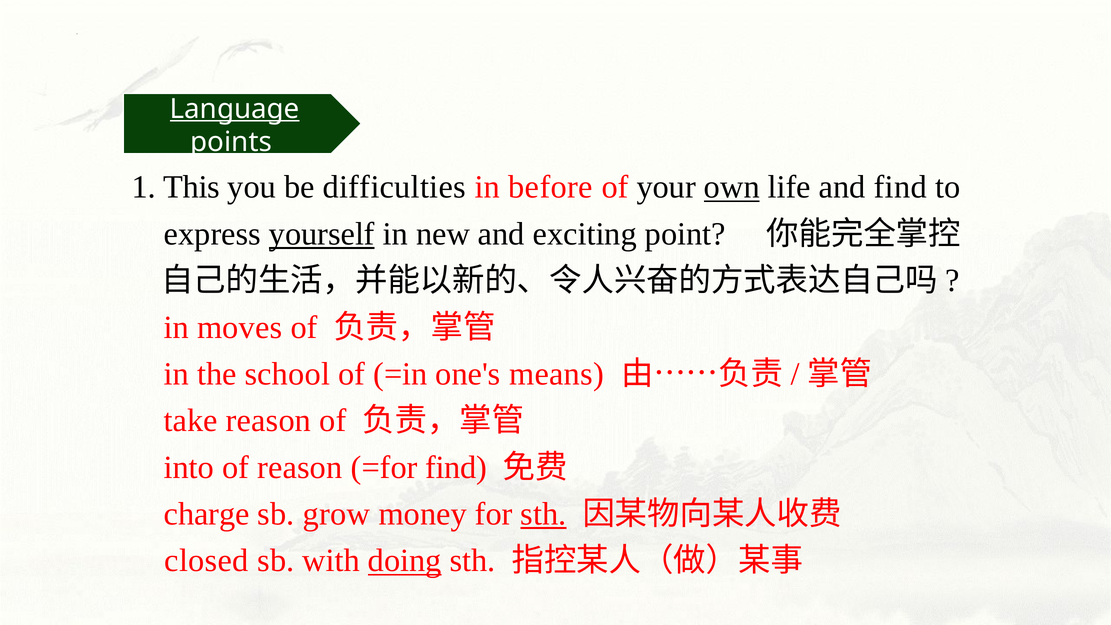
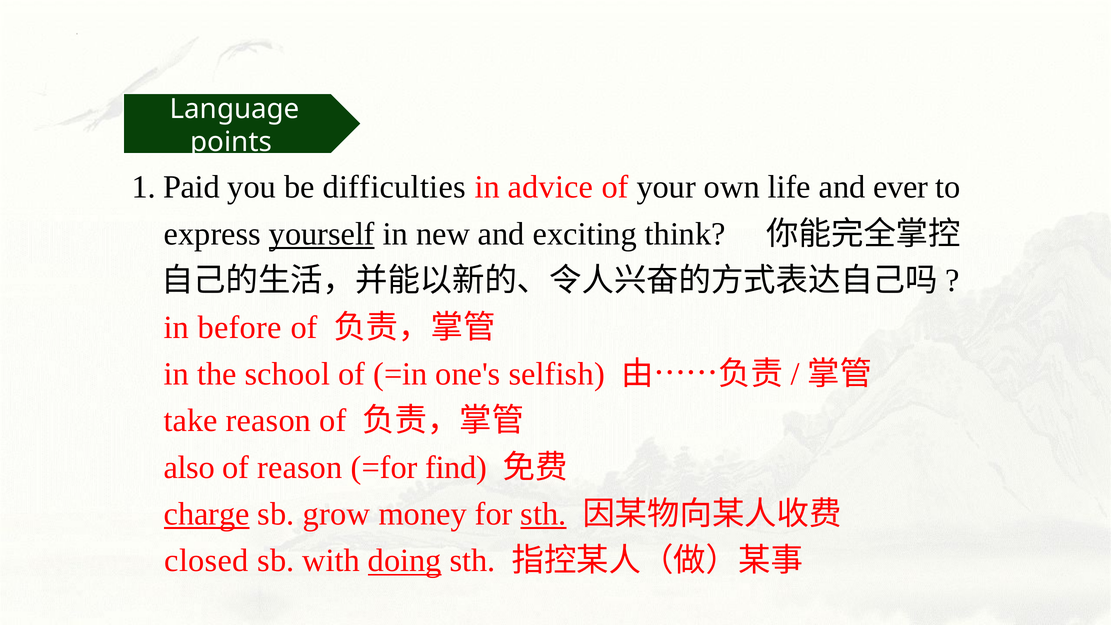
Language underline: present -> none
This: This -> Paid
before: before -> advice
own underline: present -> none
and find: find -> ever
point: point -> think
moves: moves -> before
means: means -> selfish
into: into -> also
charge underline: none -> present
